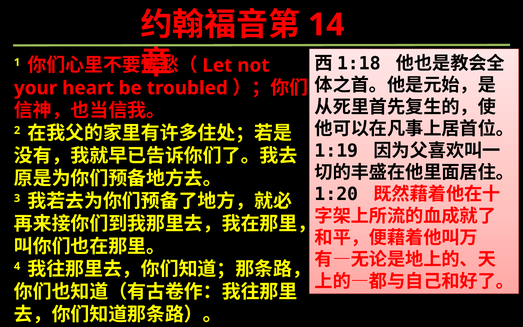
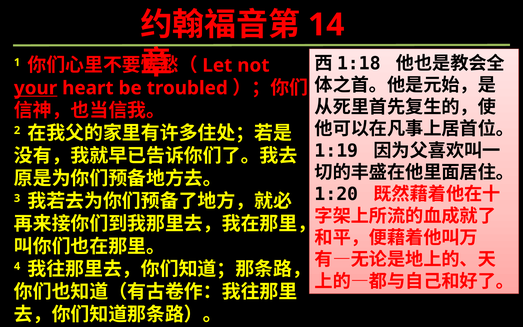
your underline: none -> present
